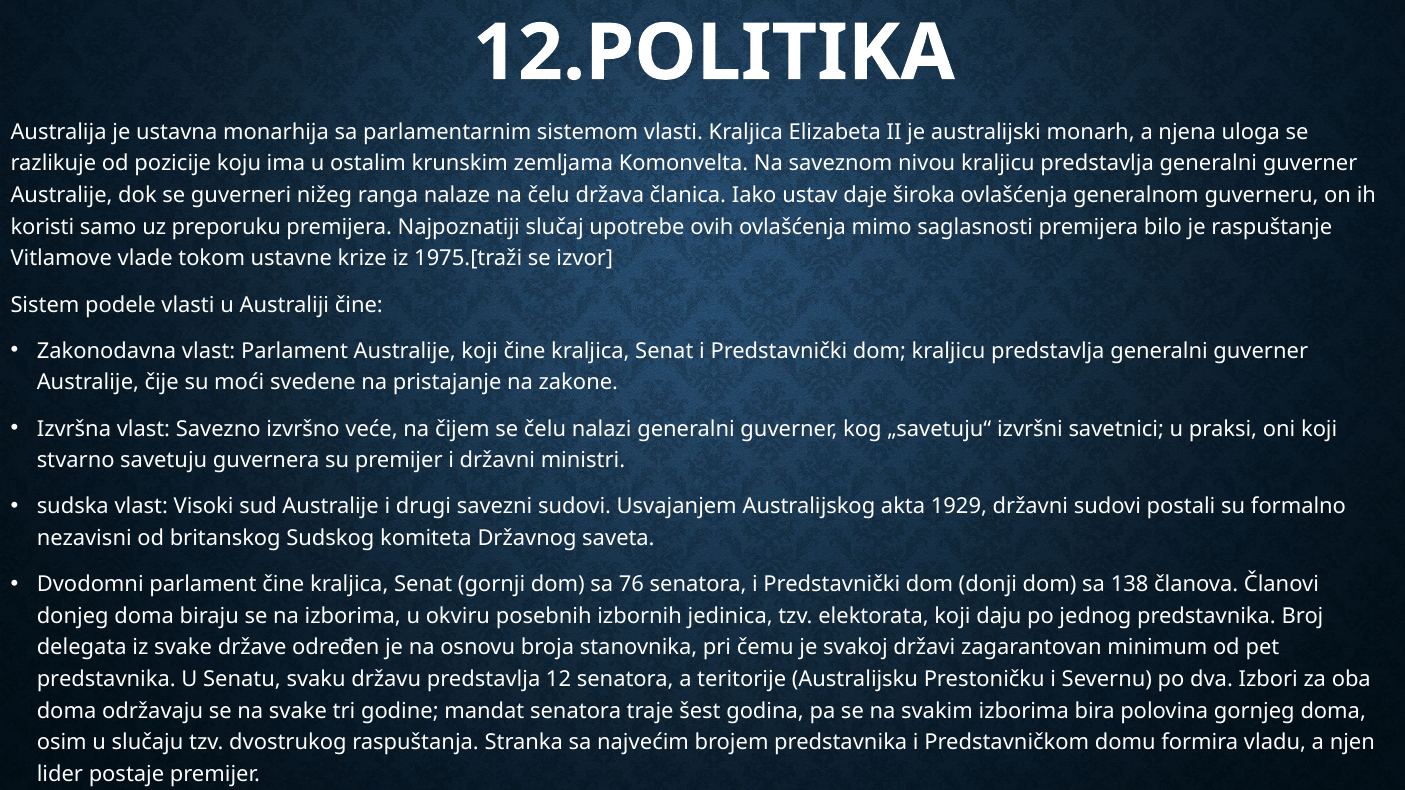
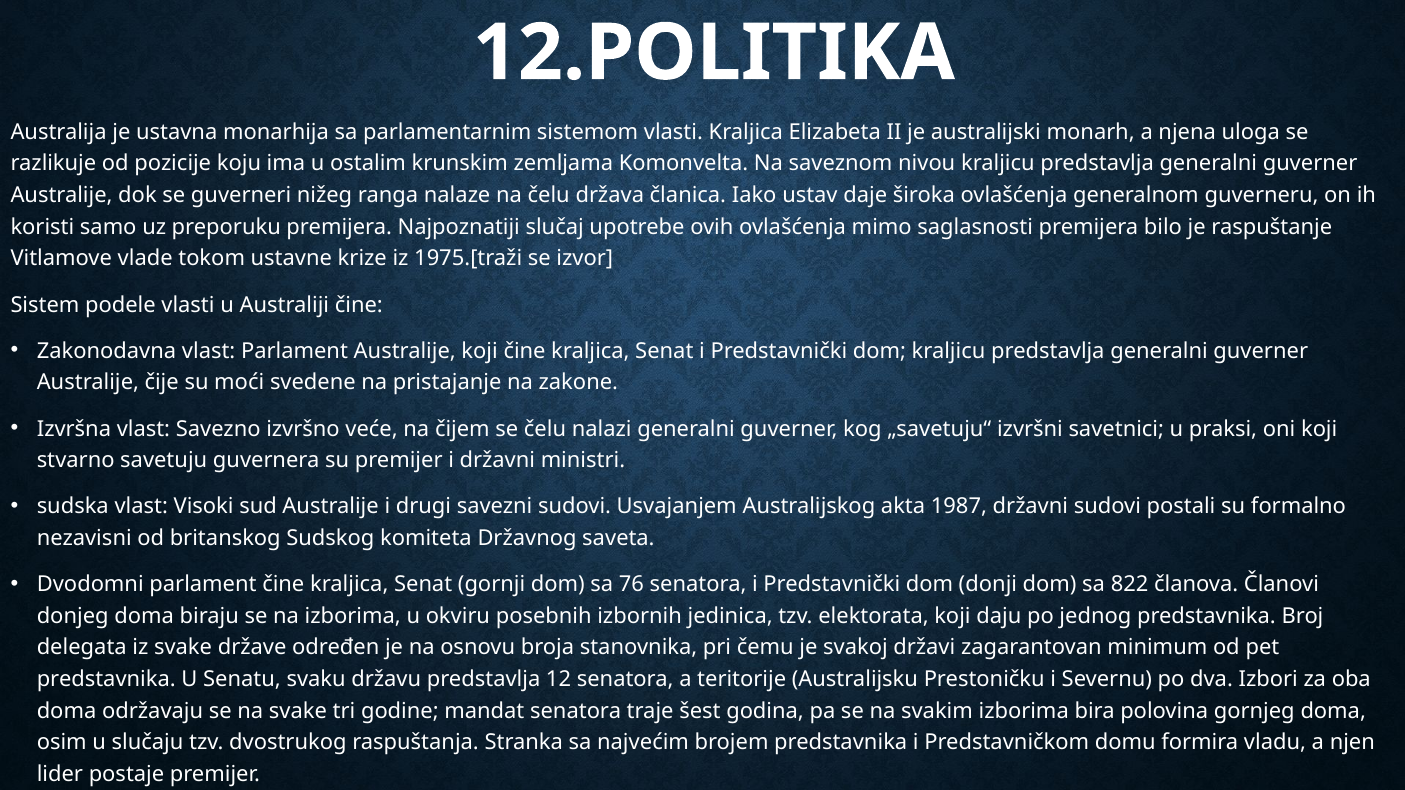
1929: 1929 -> 1987
138: 138 -> 822
